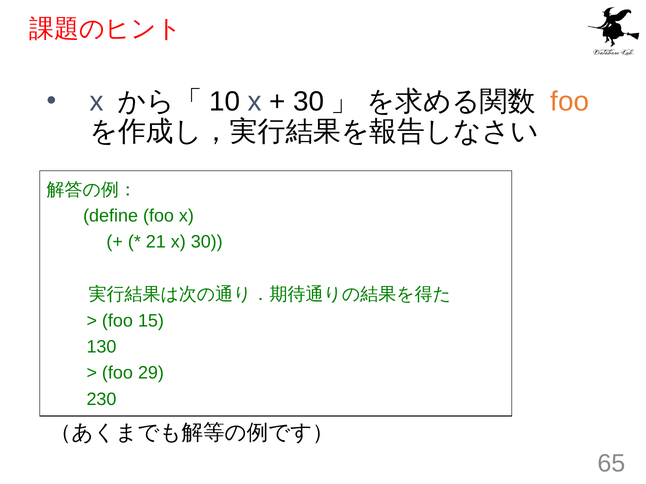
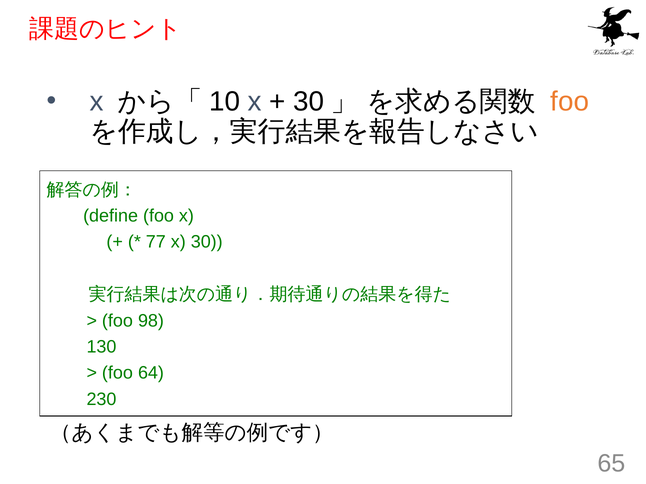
21: 21 -> 77
15: 15 -> 98
29: 29 -> 64
